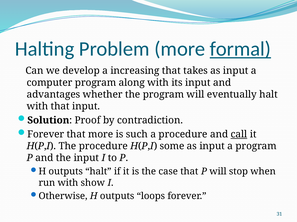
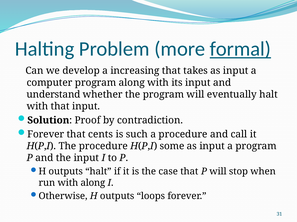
advantages: advantages -> understand
that more: more -> cents
call underline: present -> none
with show: show -> along
